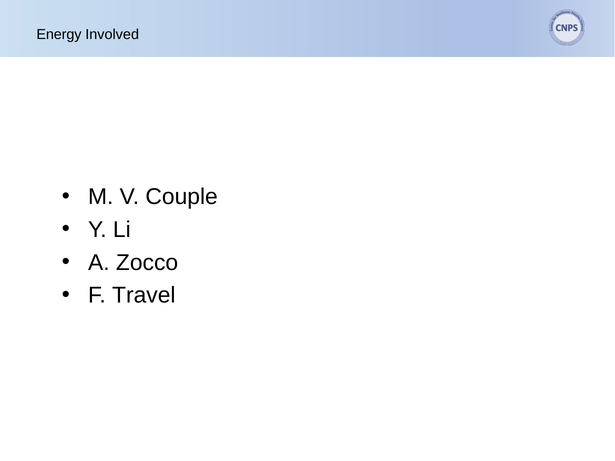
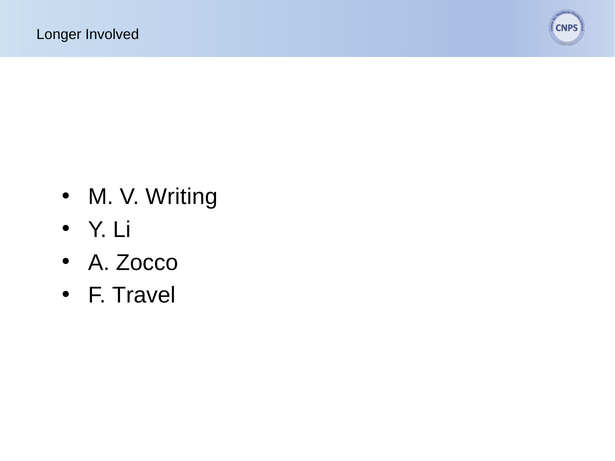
Energy: Energy -> Longer
Couple: Couple -> Writing
